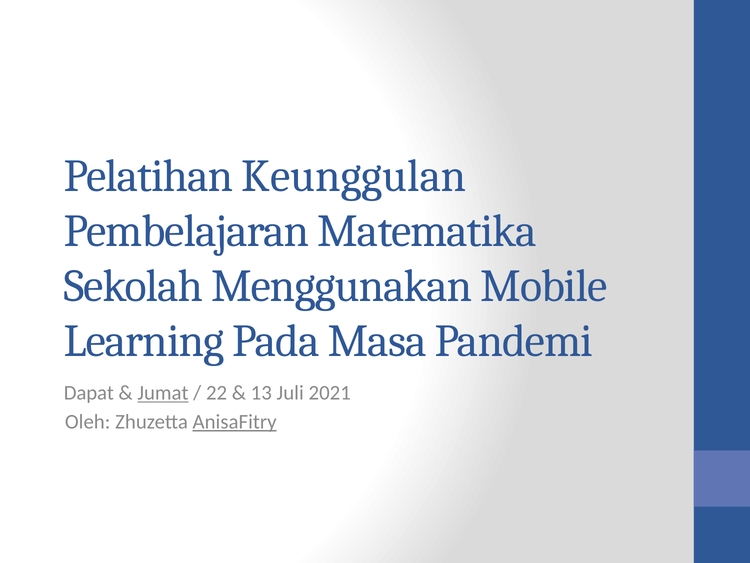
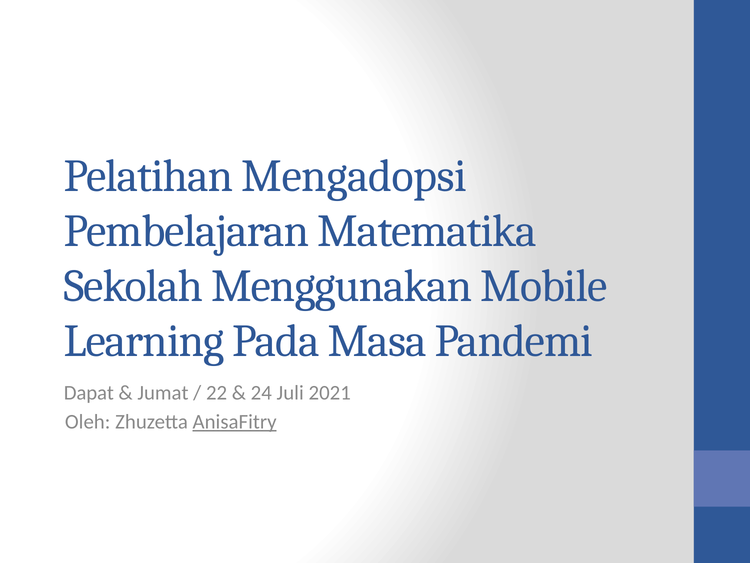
Keunggulan: Keunggulan -> Mengadopsi
Jumat underline: present -> none
13: 13 -> 24
